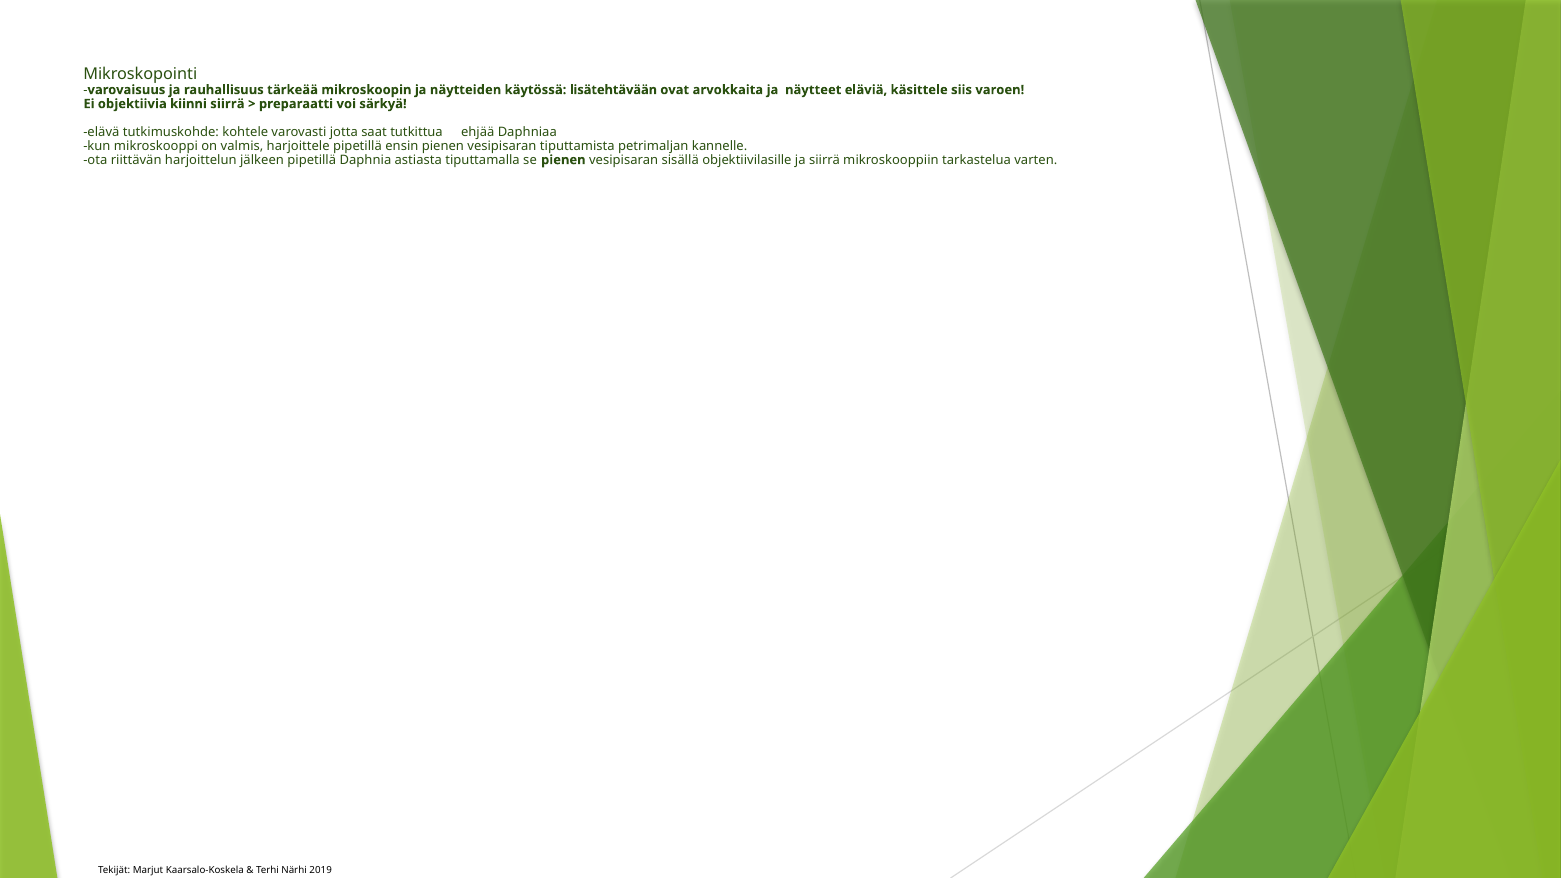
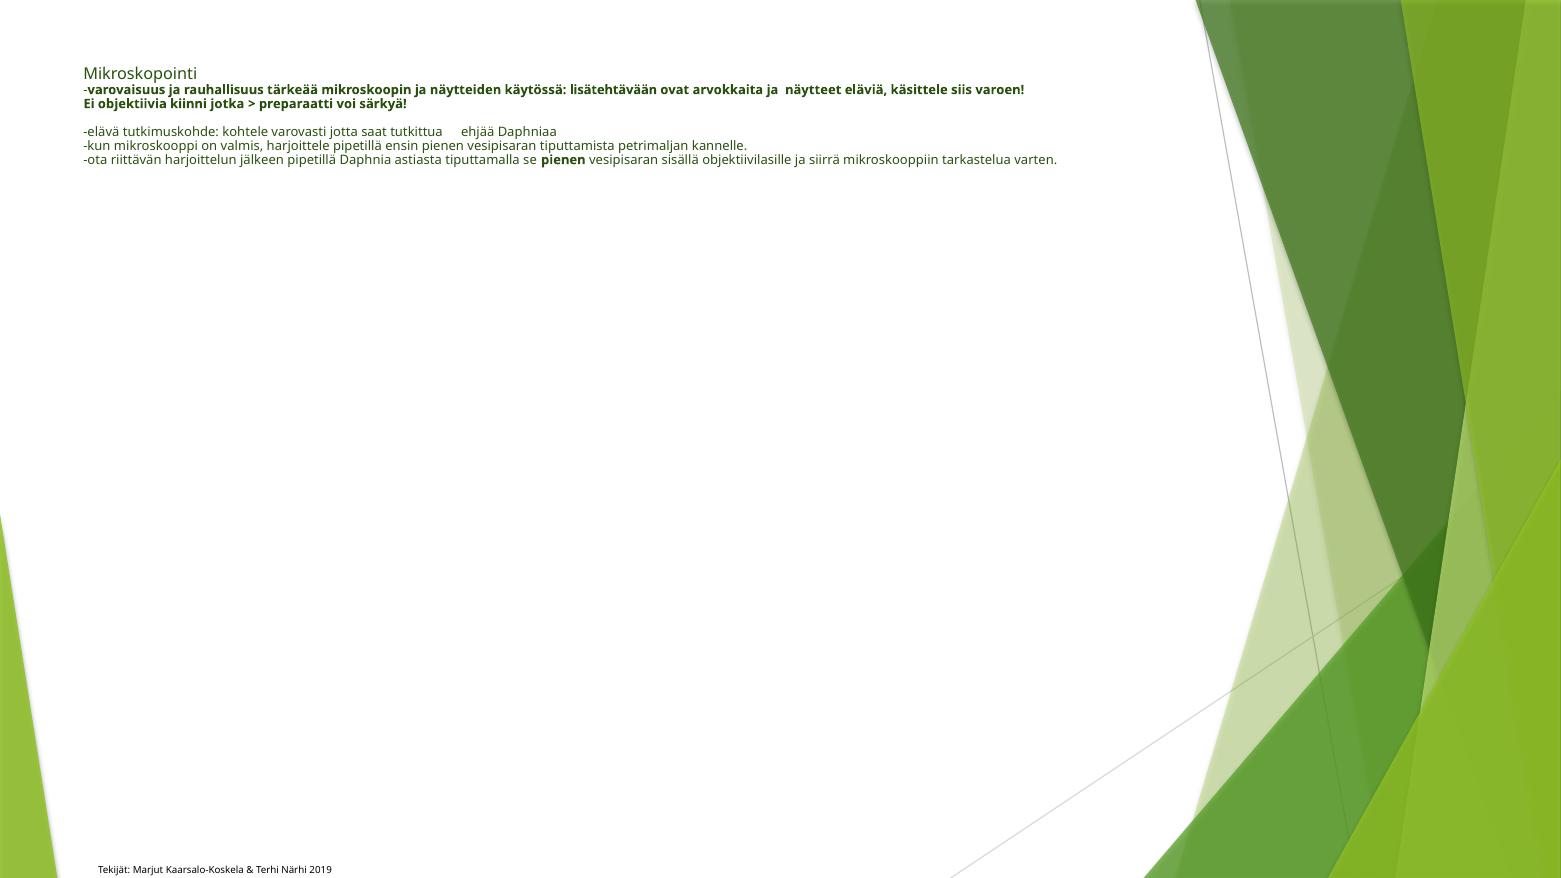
kiinni siirrä: siirrä -> jotka
